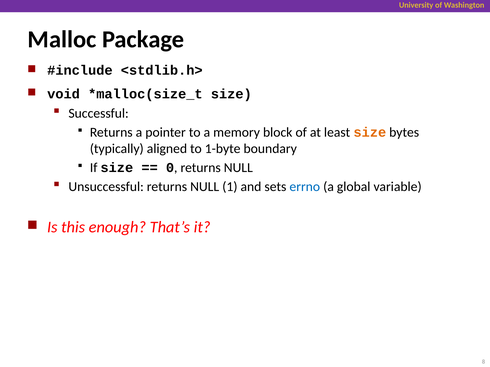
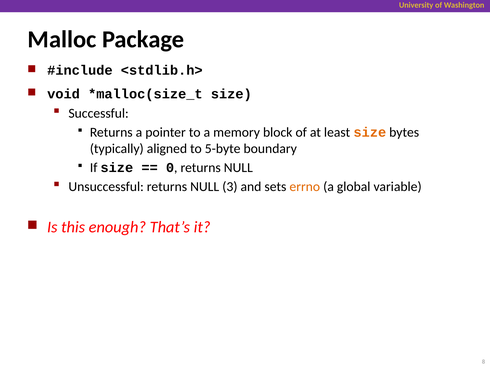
1-byte: 1-byte -> 5-byte
1: 1 -> 3
errno colour: blue -> orange
